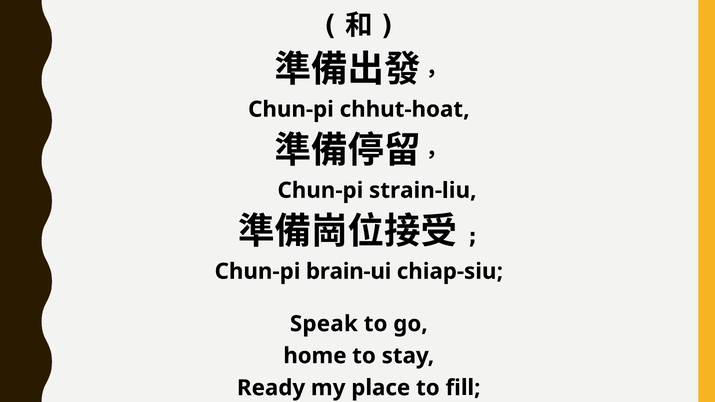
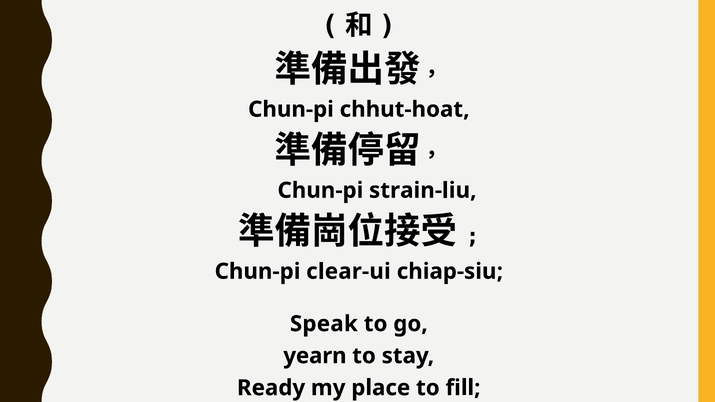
brain-ui: brain-ui -> clear-ui
home: home -> yearn
